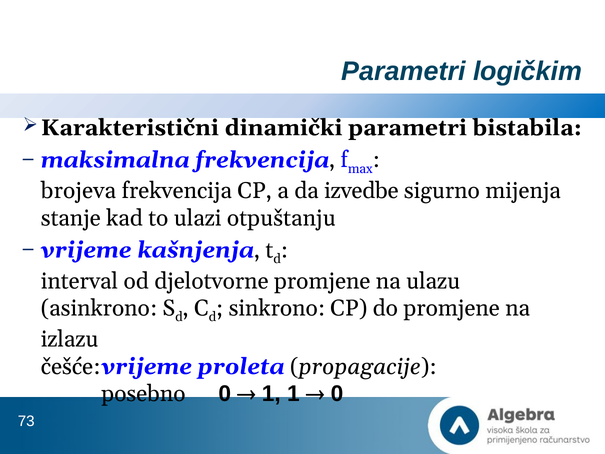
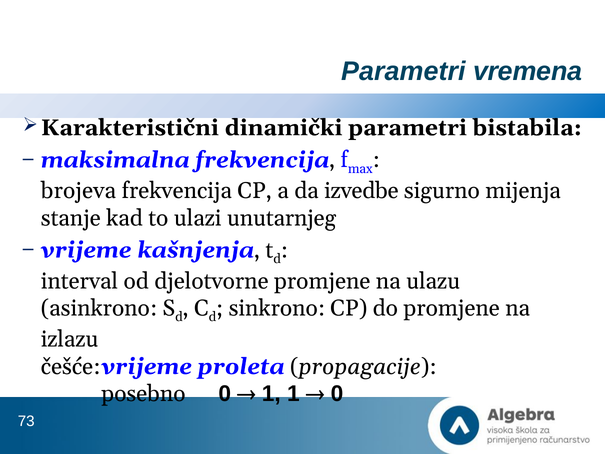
logičkim: logičkim -> vremena
otpuštanju: otpuštanju -> unutarnjeg
